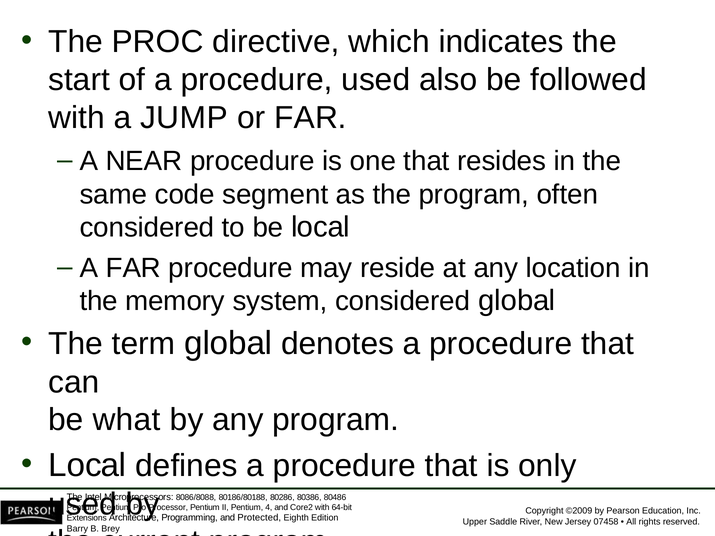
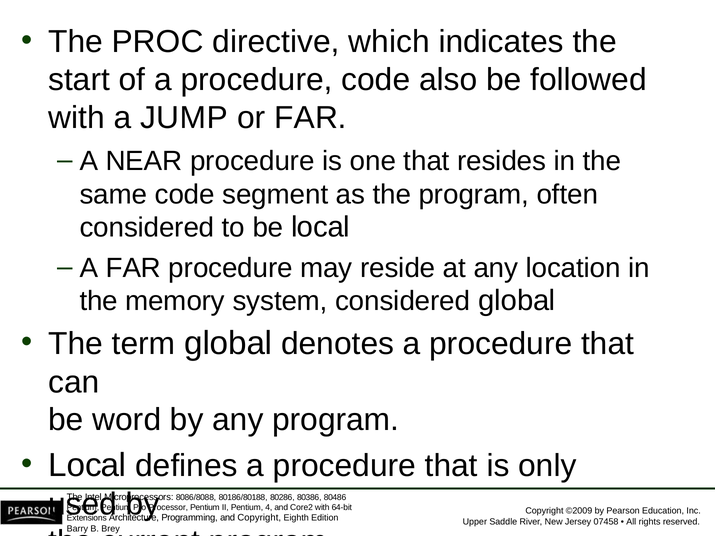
procedure used: used -> code
what: what -> word
and Protected: Protected -> Copyright
